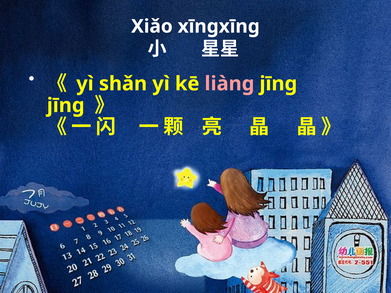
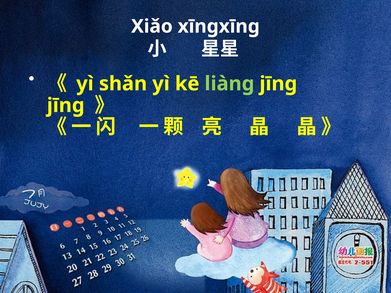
liànɡ colour: pink -> light green
